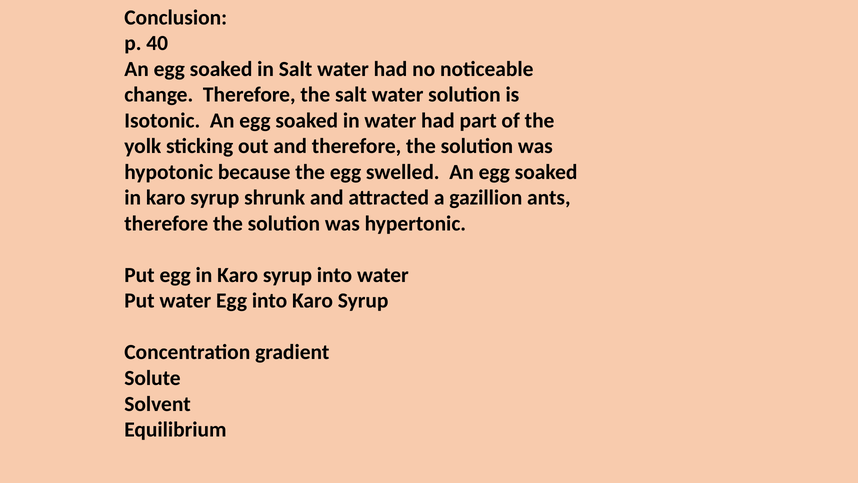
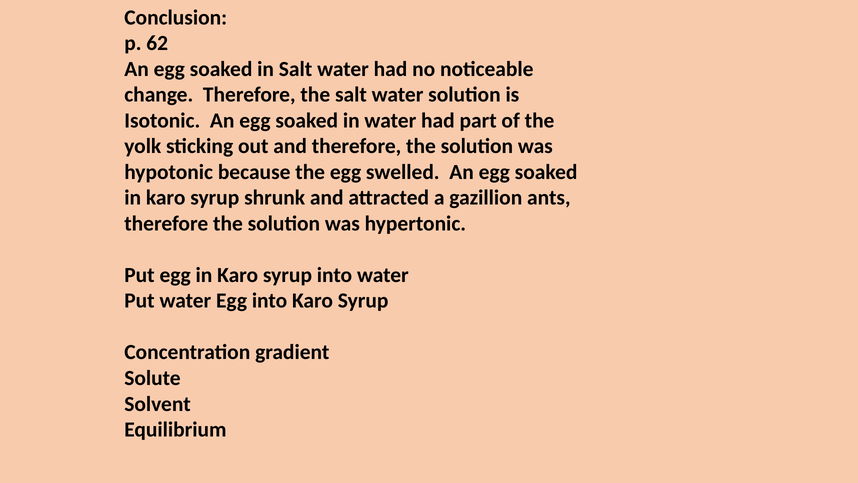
40: 40 -> 62
